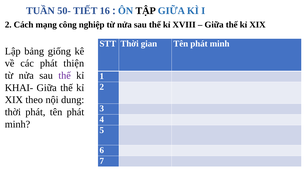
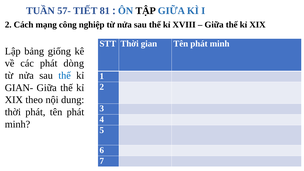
50-: 50- -> 57-
16: 16 -> 81
thiện: thiện -> dòng
thế at (65, 76) colour: purple -> blue
KHAI-: KHAI- -> GIAN-
